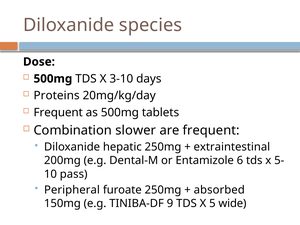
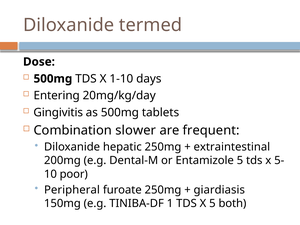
species: species -> termed
3-10: 3-10 -> 1-10
Proteins: Proteins -> Entering
Frequent at (58, 113): Frequent -> Gingivitis
Entamizole 6: 6 -> 5
pass: pass -> poor
absorbed: absorbed -> giardiasis
9: 9 -> 1
wide: wide -> both
